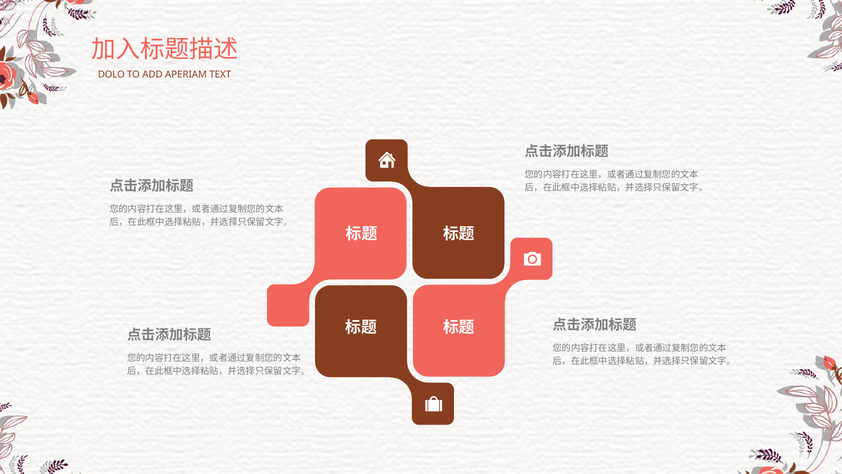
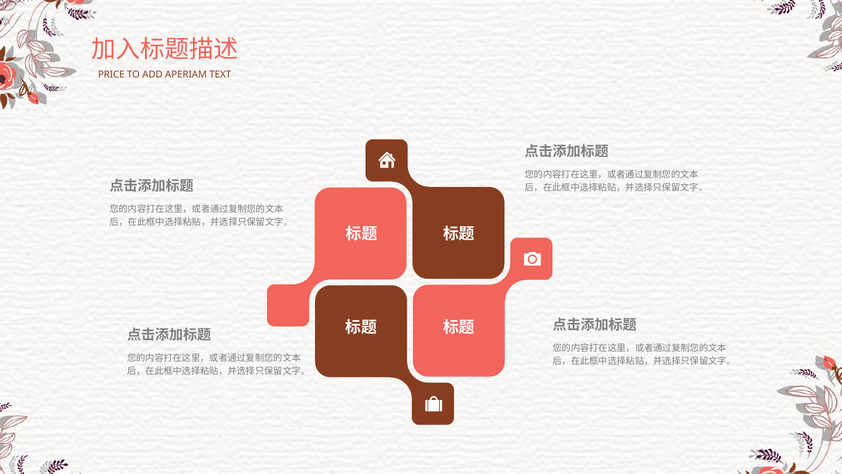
DOLO: DOLO -> PRICE
